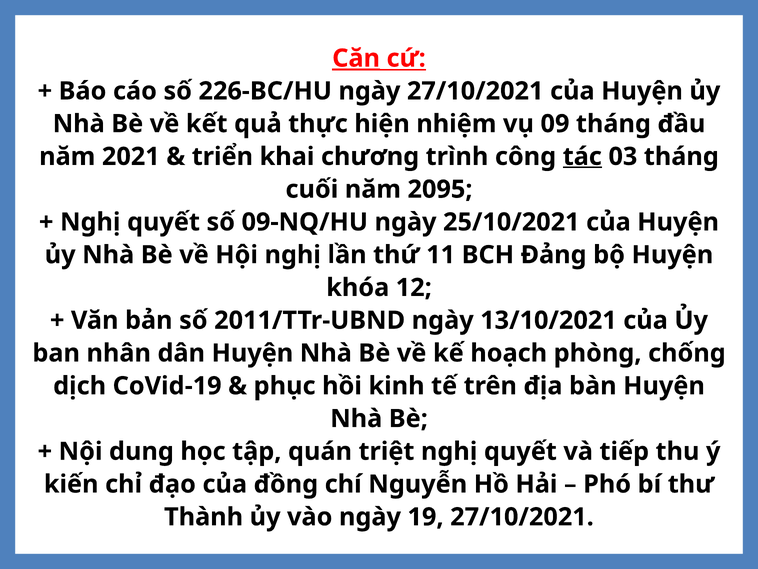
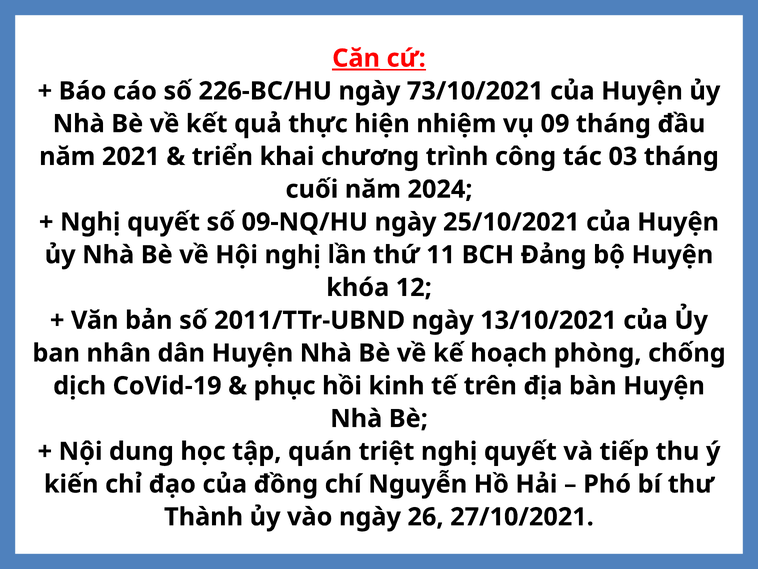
ngày 27/10/2021: 27/10/2021 -> 73/10/2021
tác underline: present -> none
2095: 2095 -> 2024
19: 19 -> 26
